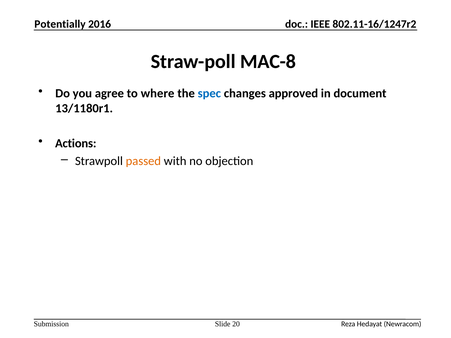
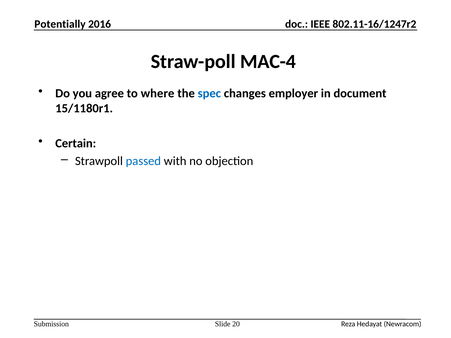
MAC-8: MAC-8 -> MAC-4
approved: approved -> employer
13/1180r1: 13/1180r1 -> 15/1180r1
Actions: Actions -> Certain
passed colour: orange -> blue
